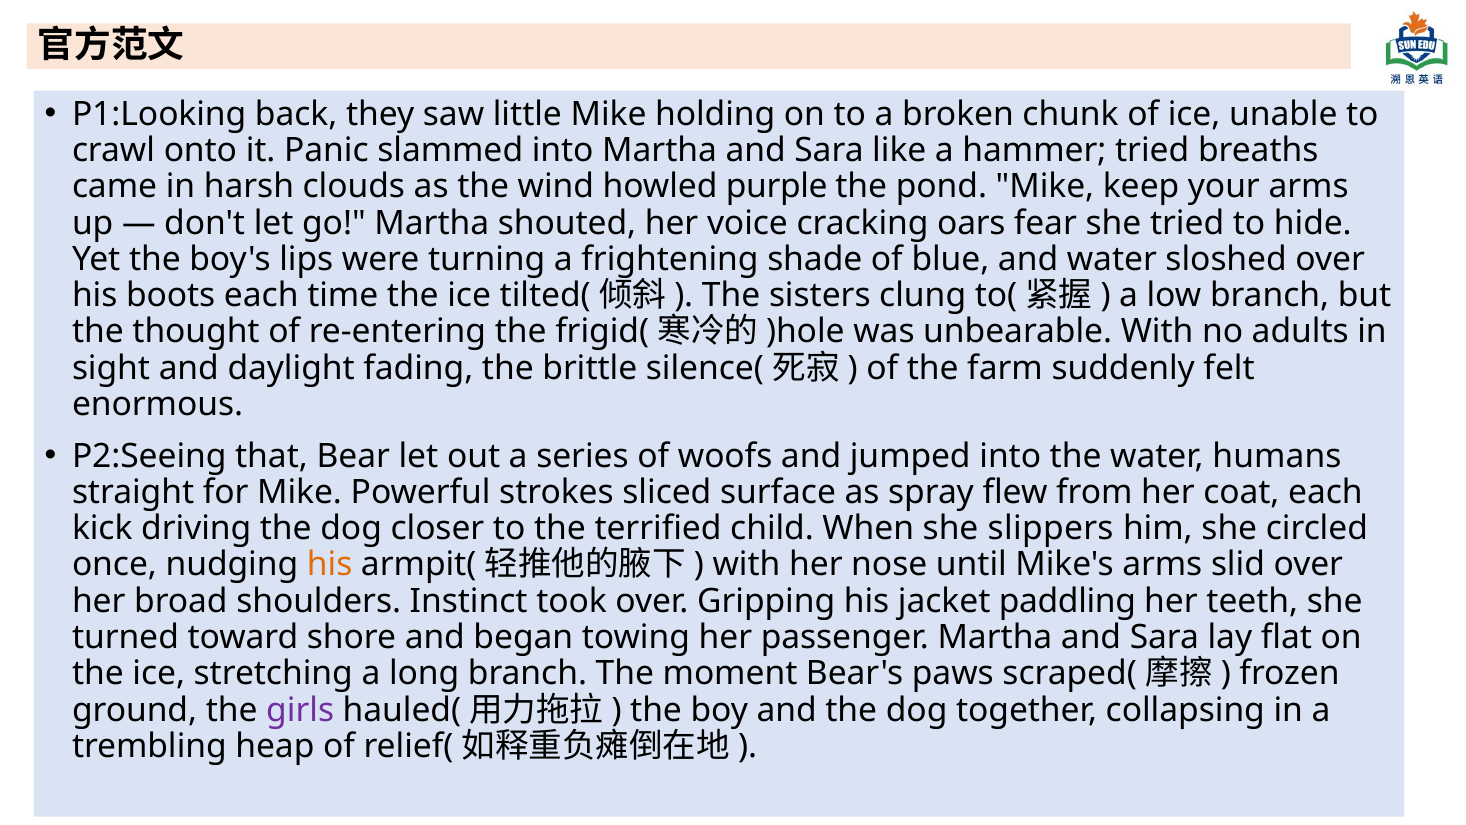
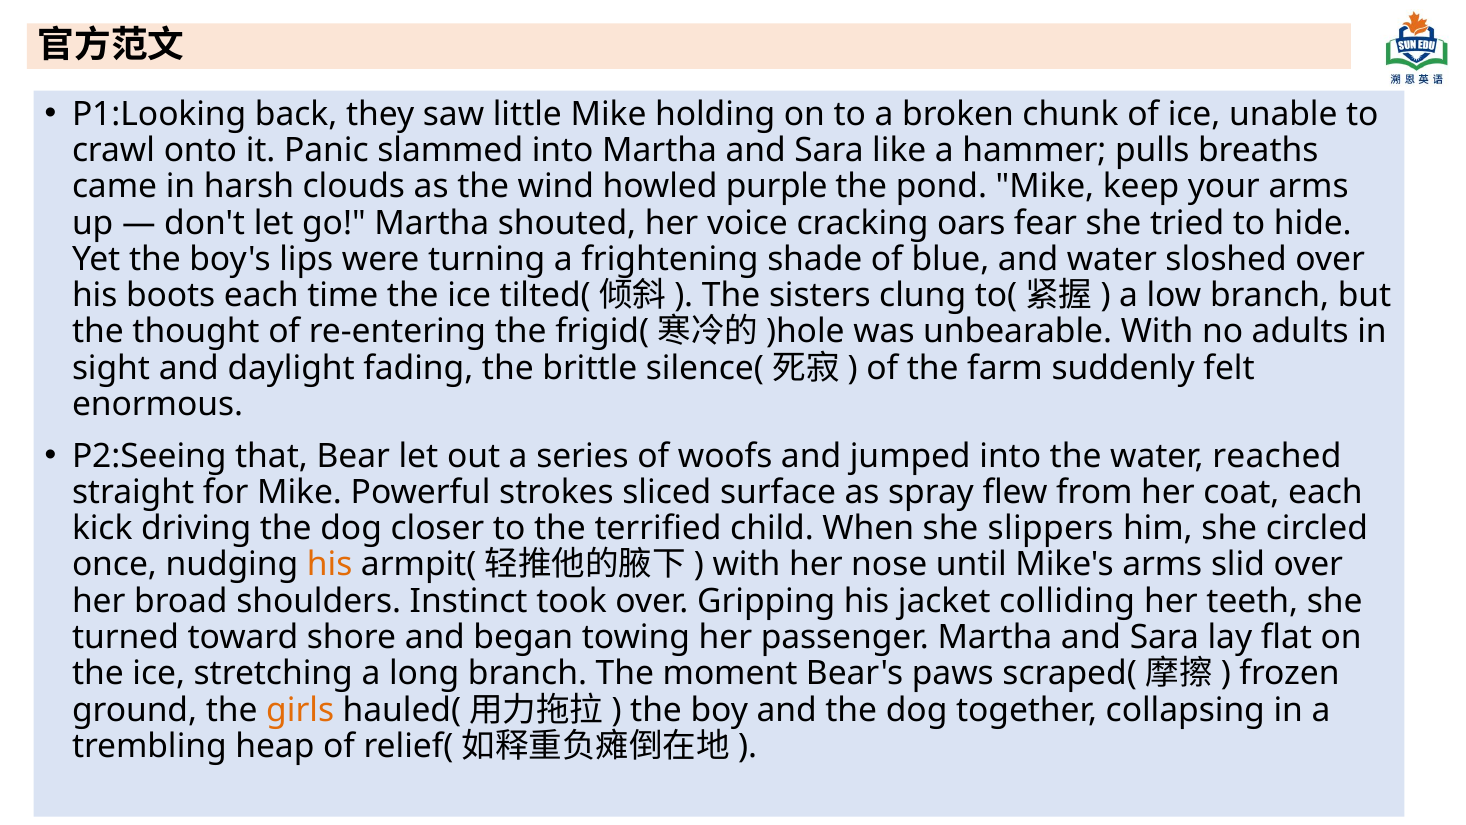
hammer tried: tried -> pulls
humans: humans -> reached
paddling: paddling -> colliding
girls colour: purple -> orange
